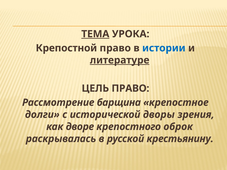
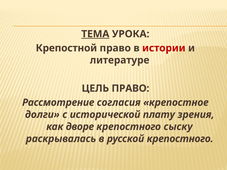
истории colour: blue -> red
литературе underline: present -> none
барщина: барщина -> согласия
дворы: дворы -> плату
оброк: оброк -> сыску
русской крестьянину: крестьянину -> крепостного
